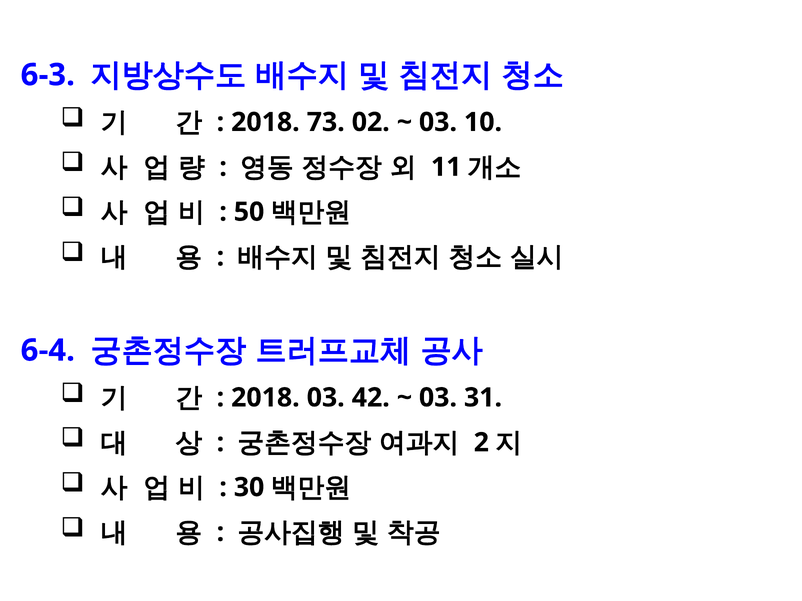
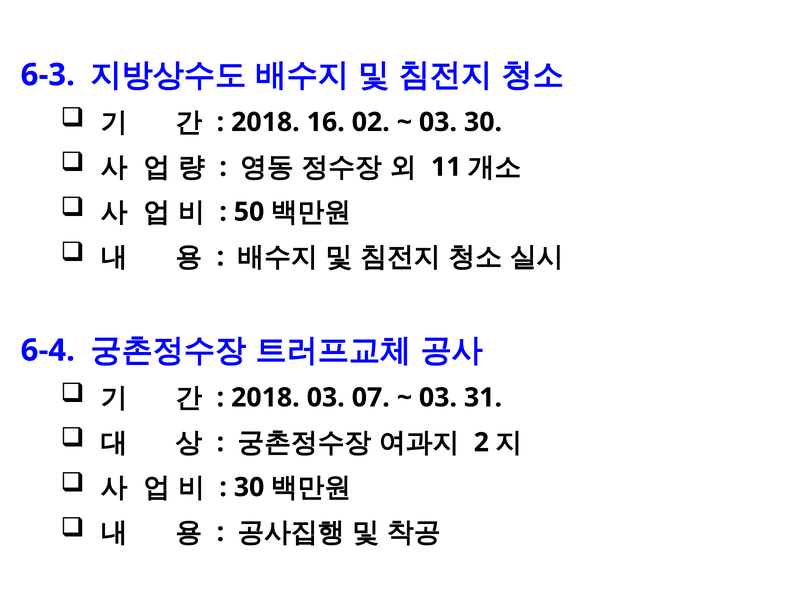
73: 73 -> 16
03 10: 10 -> 30
42: 42 -> 07
